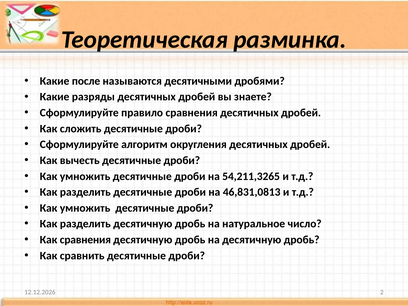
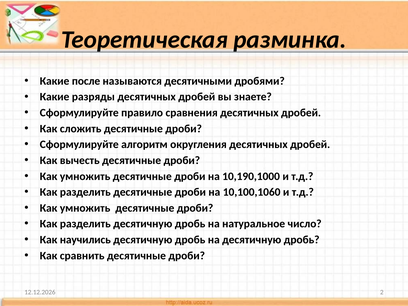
54,211,3265: 54,211,3265 -> 10,190,1000
46,831,0813: 46,831,0813 -> 10,100,1060
Как сравнения: сравнения -> научились
